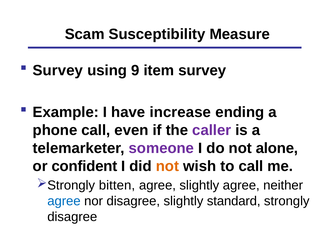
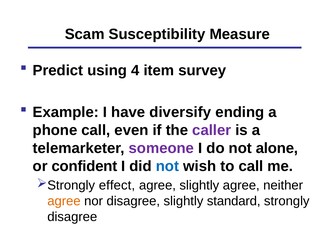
Survey at (58, 70): Survey -> Predict
9: 9 -> 4
increase: increase -> diversify
not at (167, 166) colour: orange -> blue
bitten: bitten -> effect
agree at (64, 200) colour: blue -> orange
